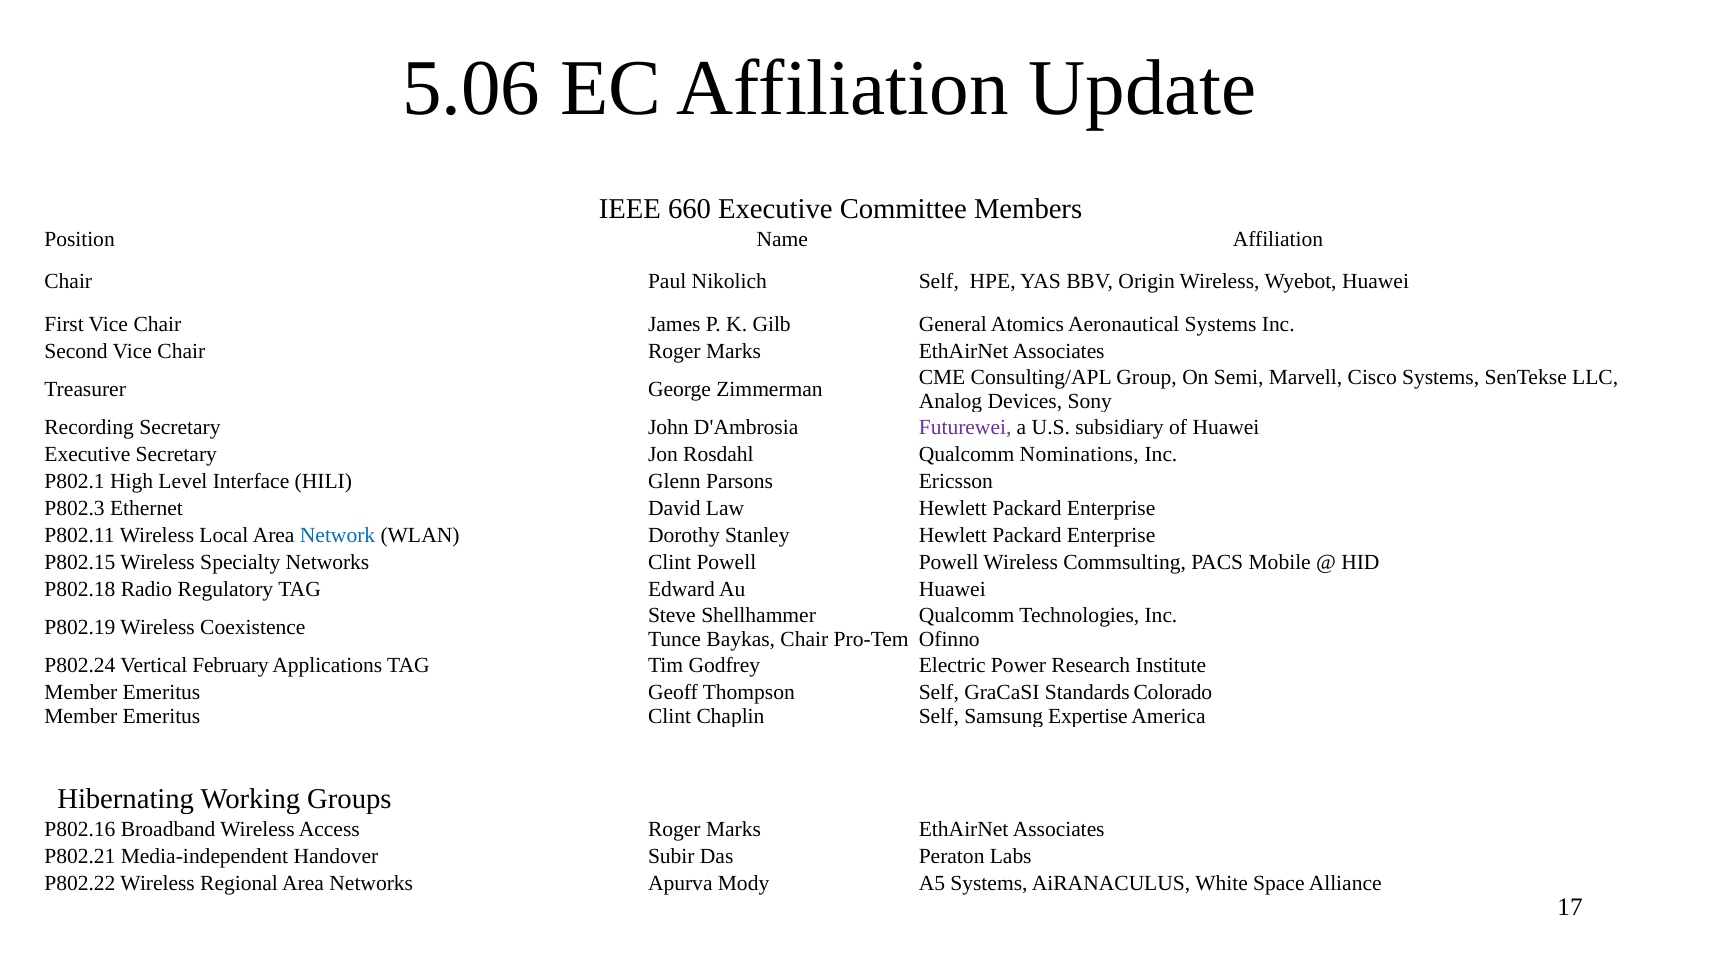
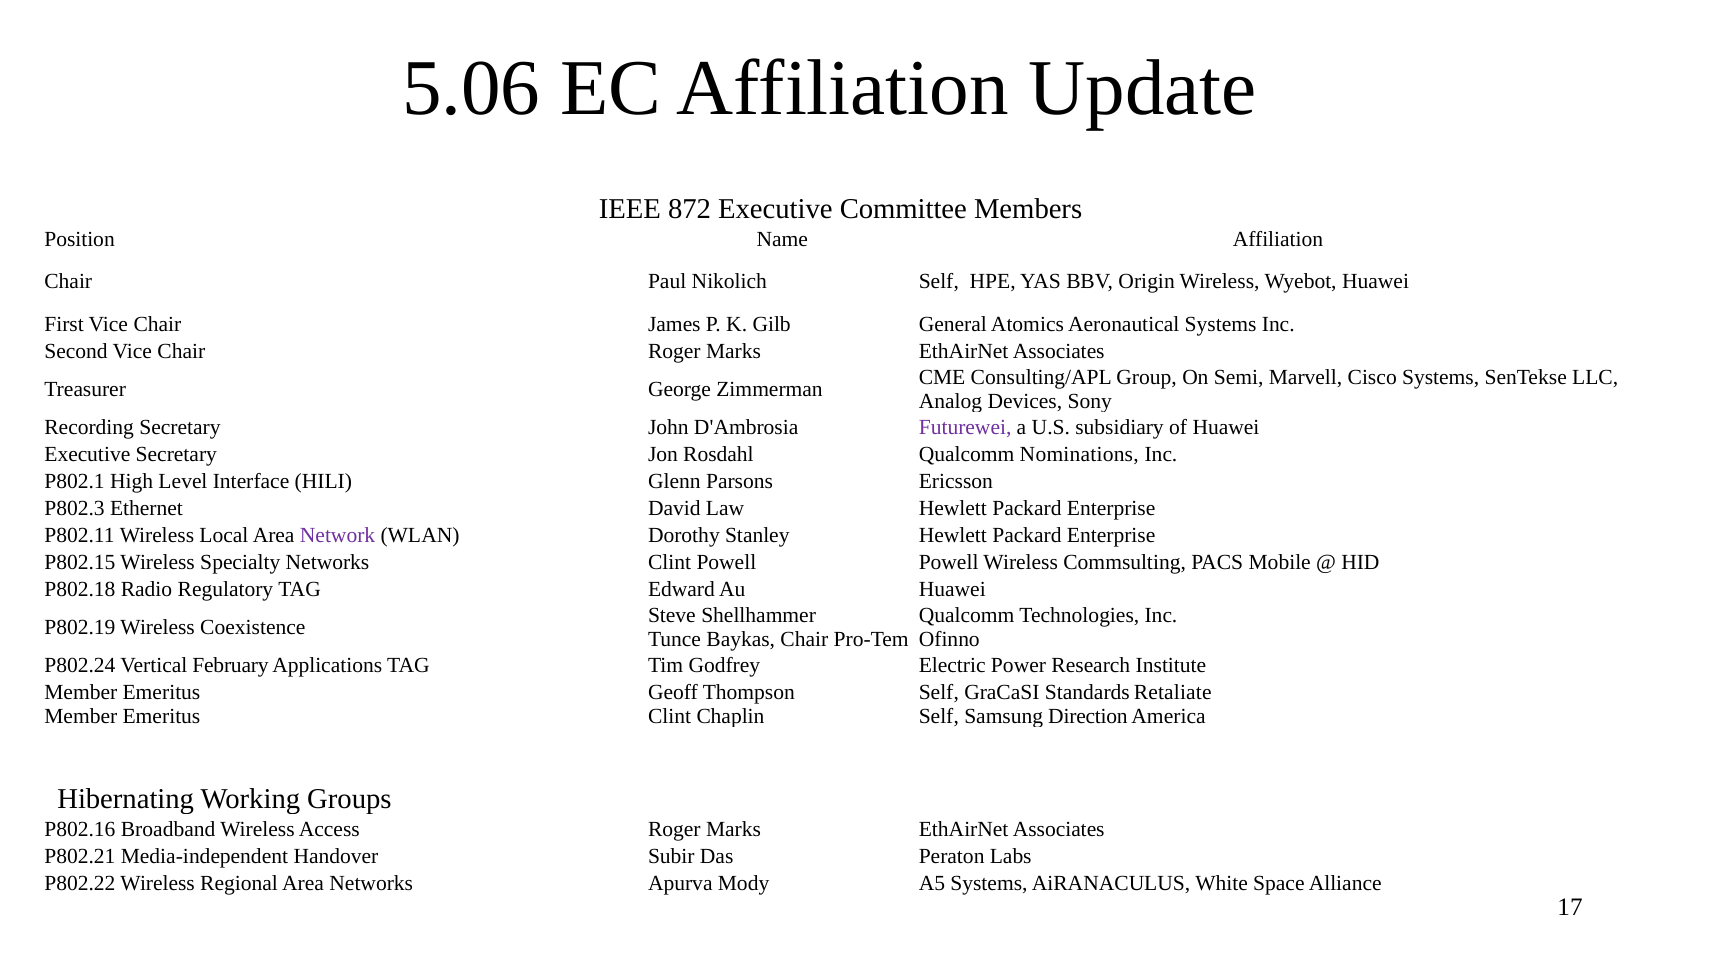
660: 660 -> 872
Network colour: blue -> purple
Colorado: Colorado -> Retaliate
Expertise: Expertise -> Direction
